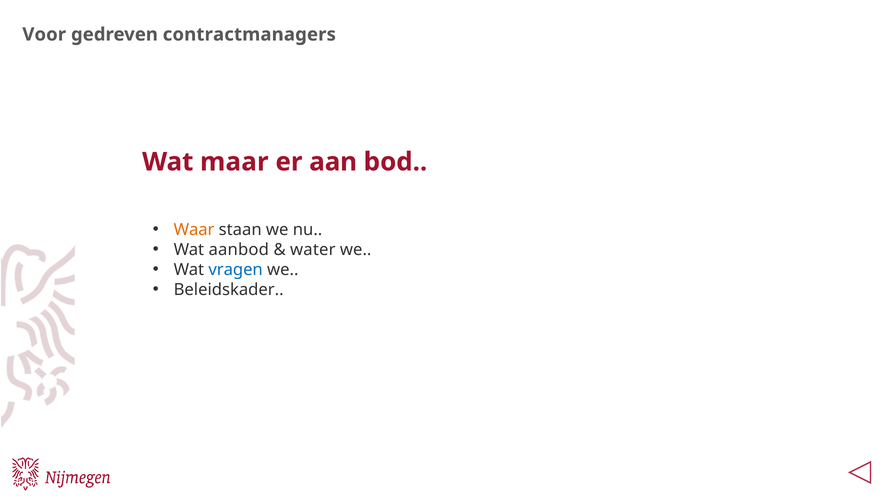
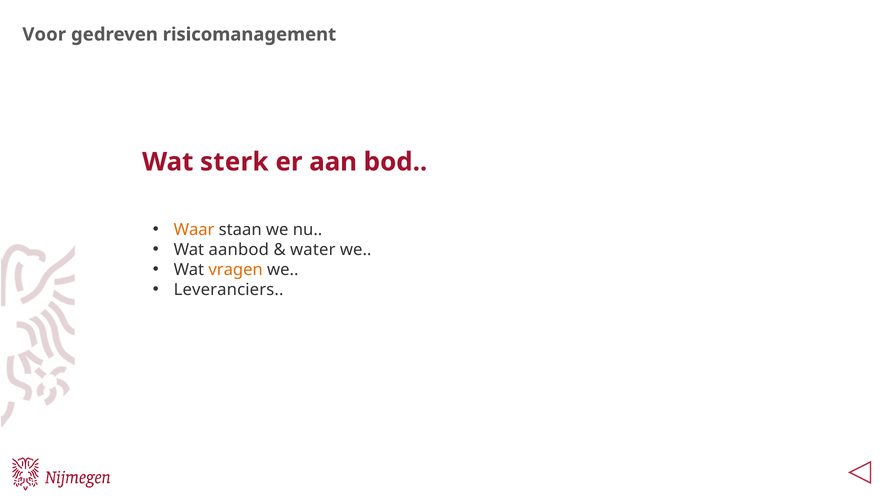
contractmanagers: contractmanagers -> risicomanagement
maar: maar -> sterk
vragen colour: blue -> orange
Beleidskader: Beleidskader -> Leveranciers
